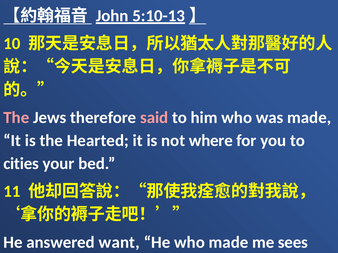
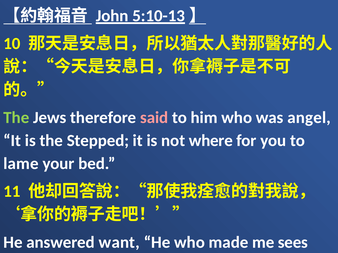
The at (16, 118) colour: pink -> light green
was made: made -> angel
Hearted: Hearted -> Stepped
cities: cities -> lame
